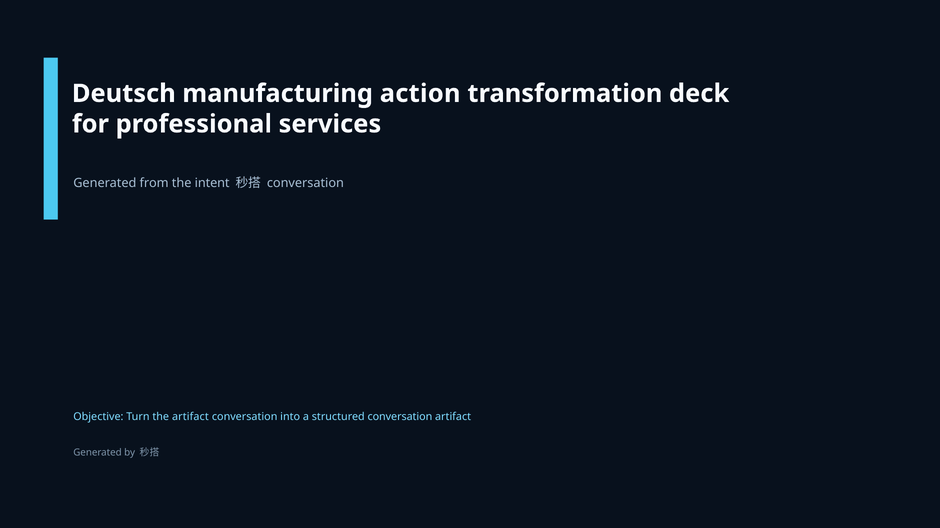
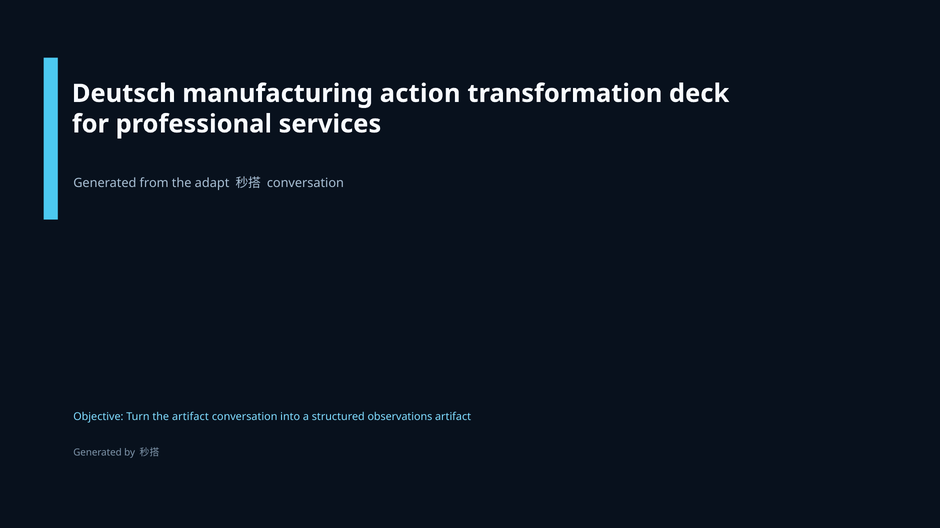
intent: intent -> adapt
structured conversation: conversation -> observations
